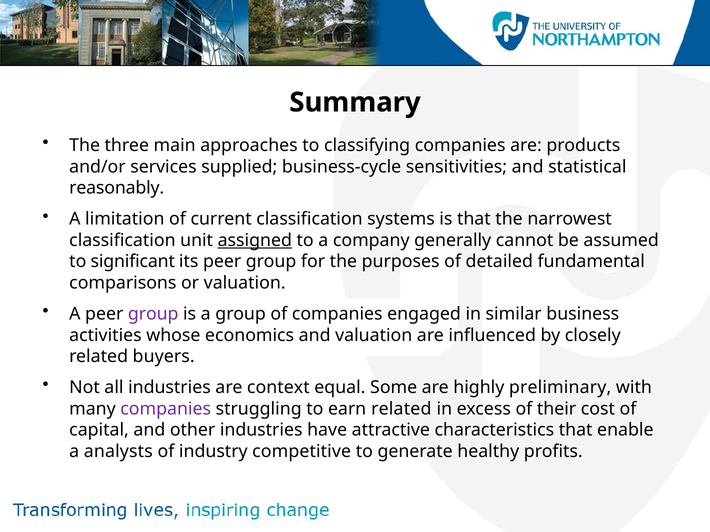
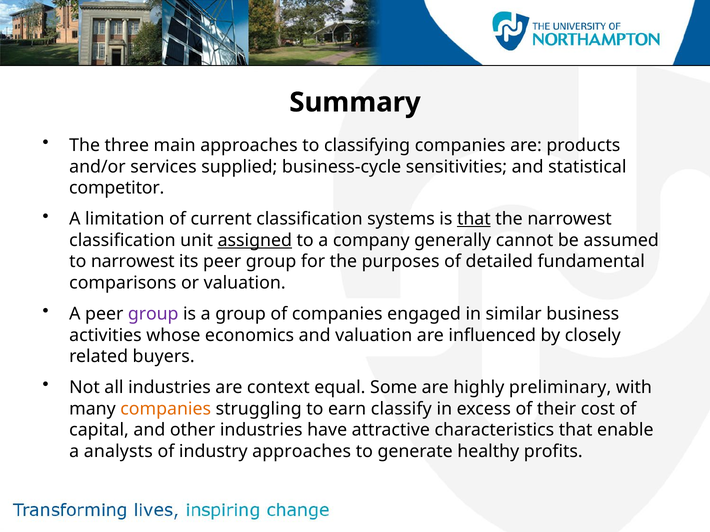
reasonably: reasonably -> competitor
that at (474, 219) underline: none -> present
to significant: significant -> narrowest
companies at (166, 409) colour: purple -> orange
earn related: related -> classify
industry competitive: competitive -> approaches
